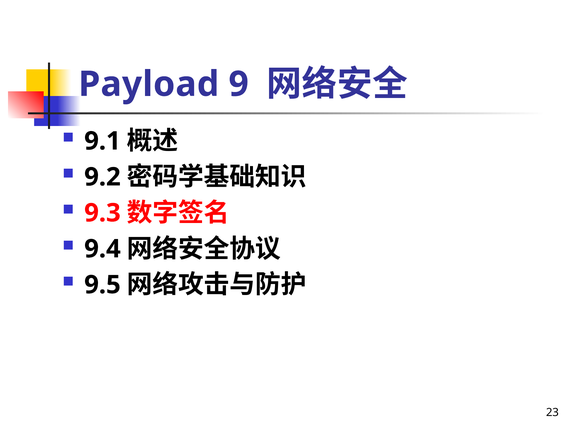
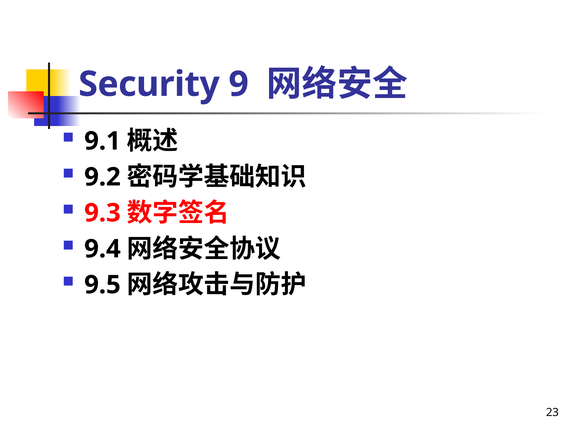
Payload: Payload -> Security
